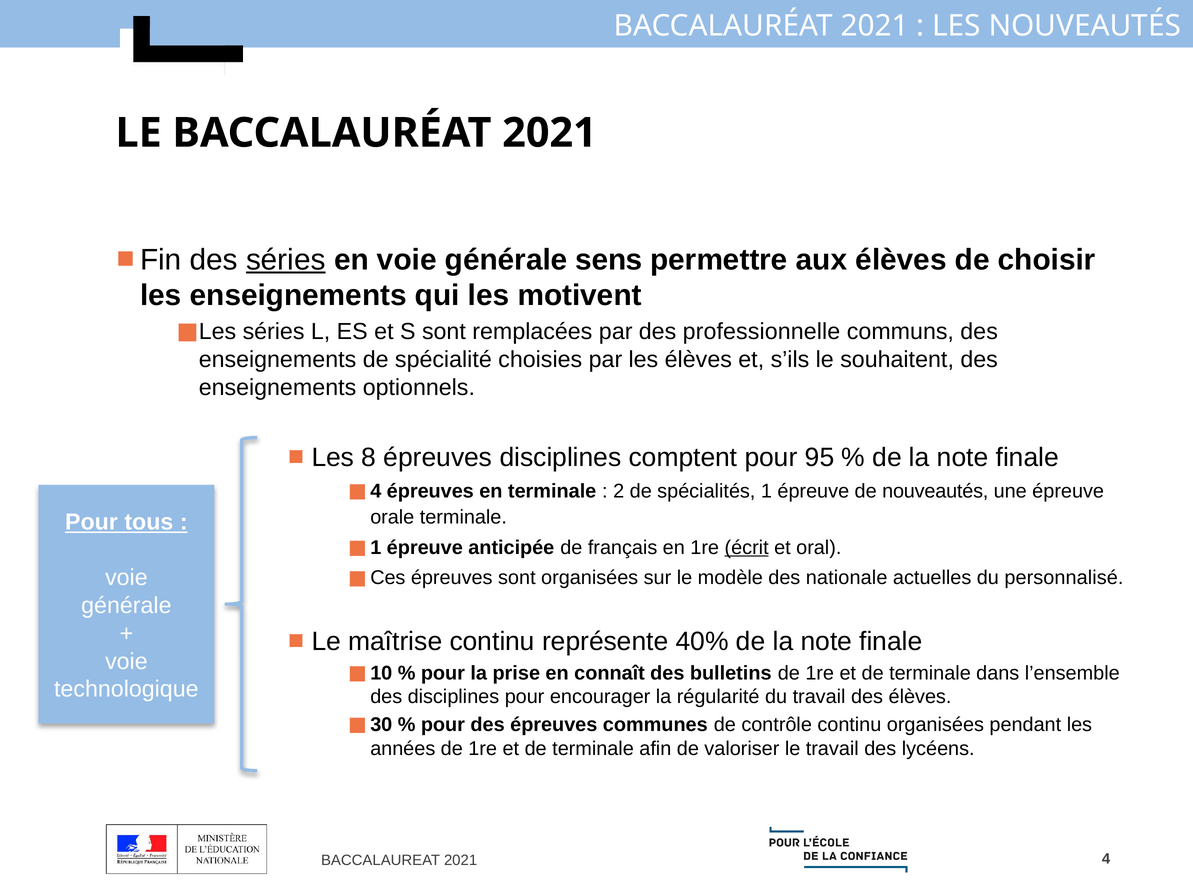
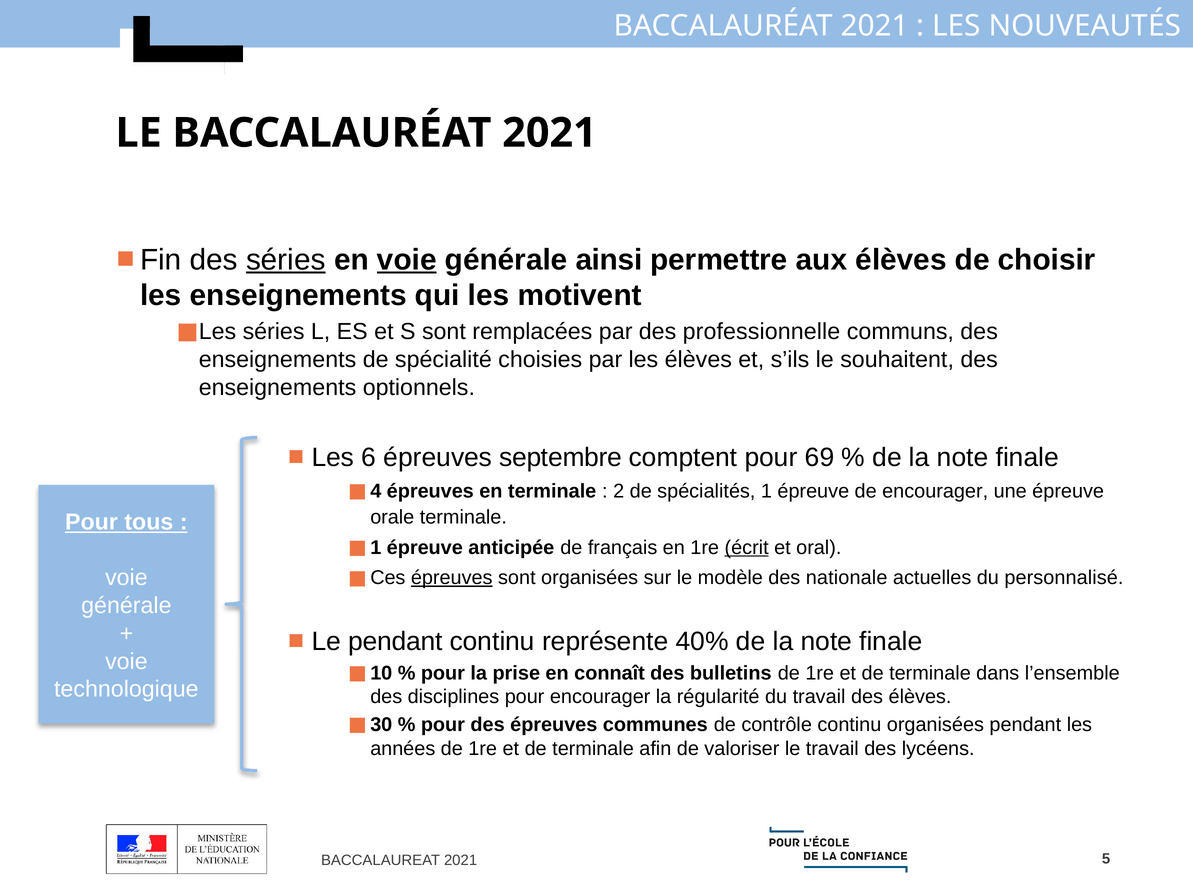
voie at (407, 260) underline: none -> present
sens: sens -> ainsi
8: 8 -> 6
épreuves disciplines: disciplines -> septembre
95: 95 -> 69
de nouveautés: nouveautés -> encourager
épreuves at (452, 578) underline: none -> present
Le maîtrise: maîtrise -> pendant
4: 4 -> 5
